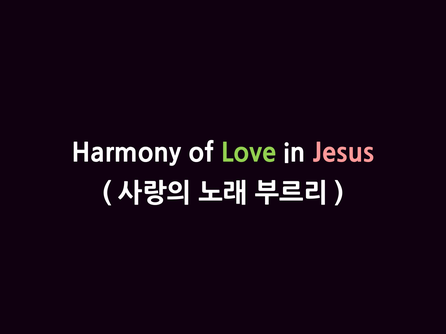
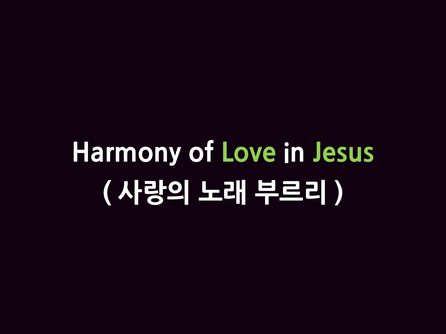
Jesus colour: pink -> light green
